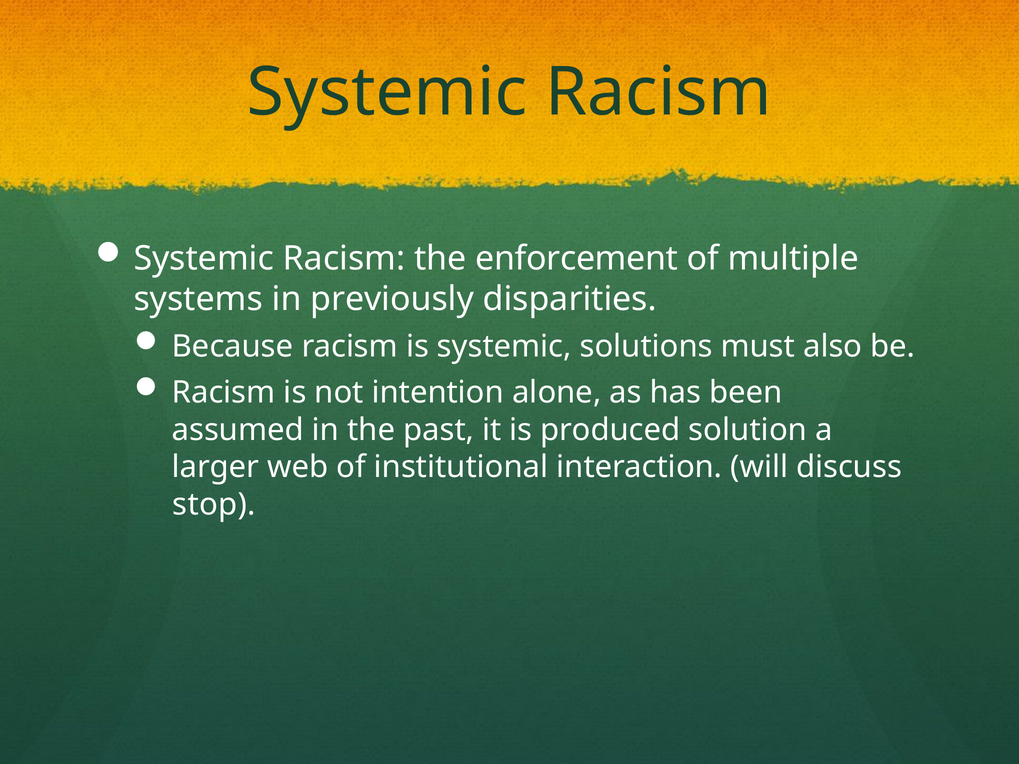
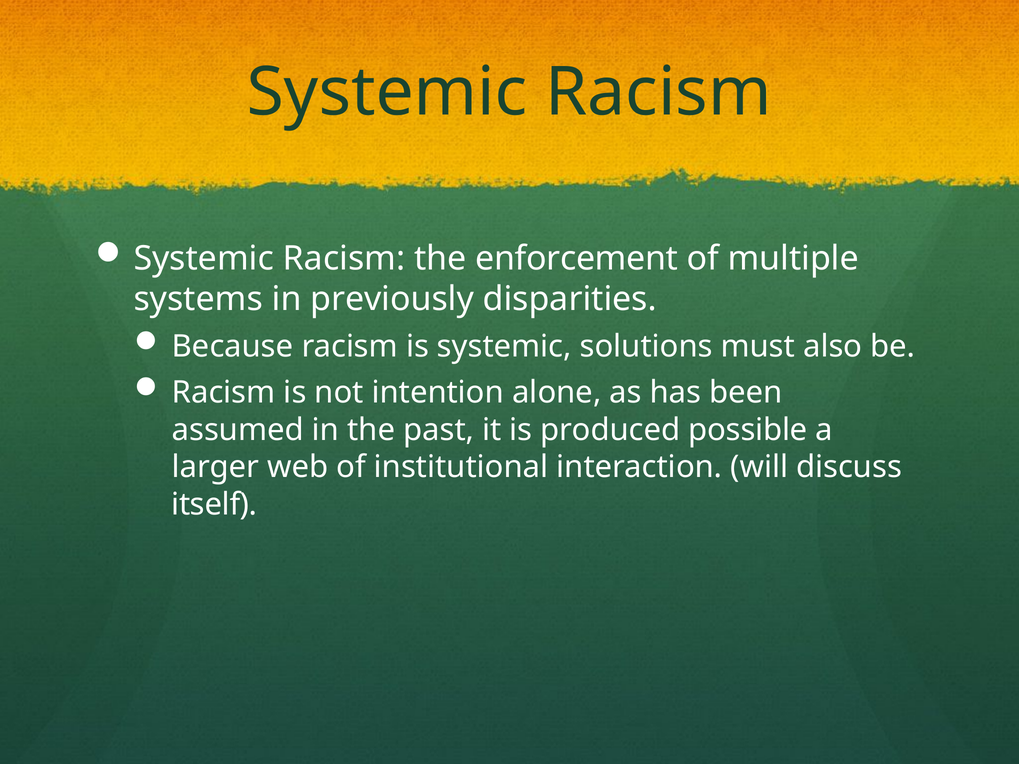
solution: solution -> possible
stop: stop -> itself
